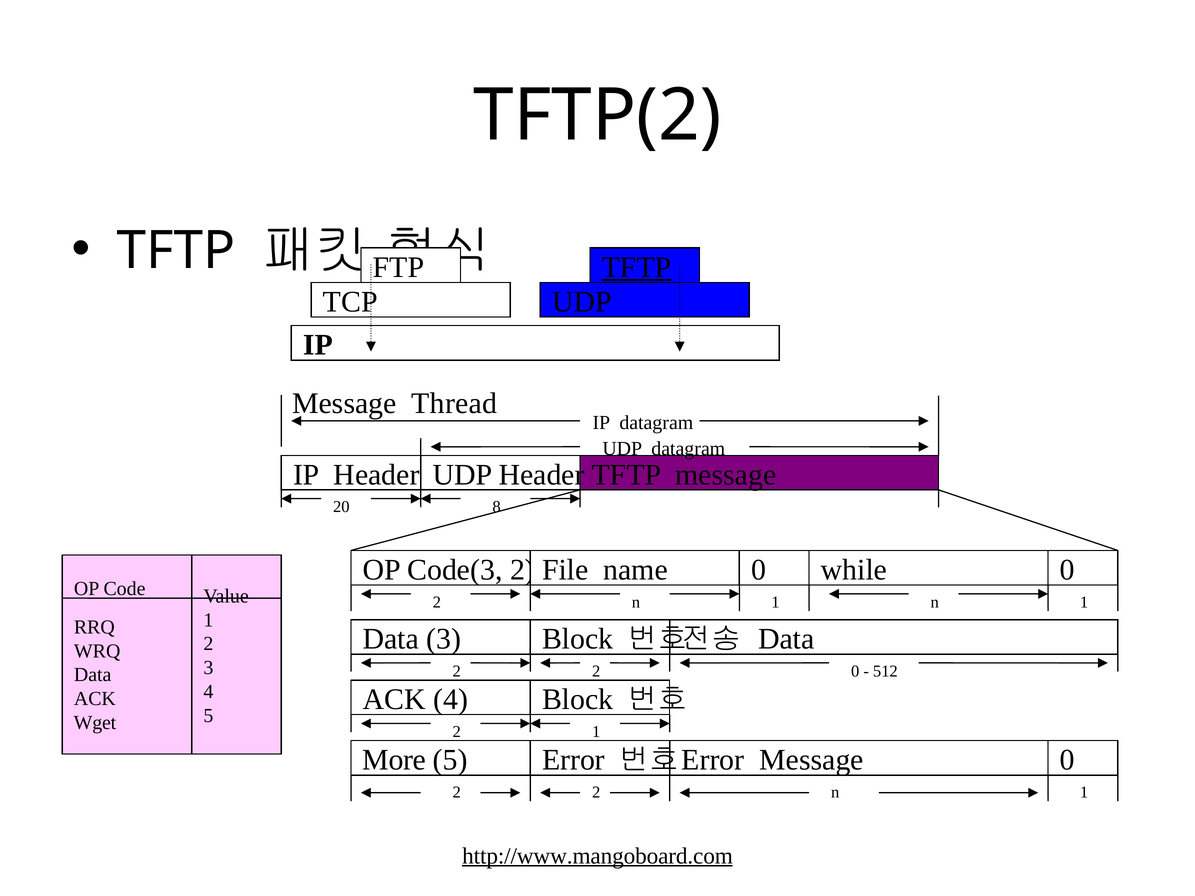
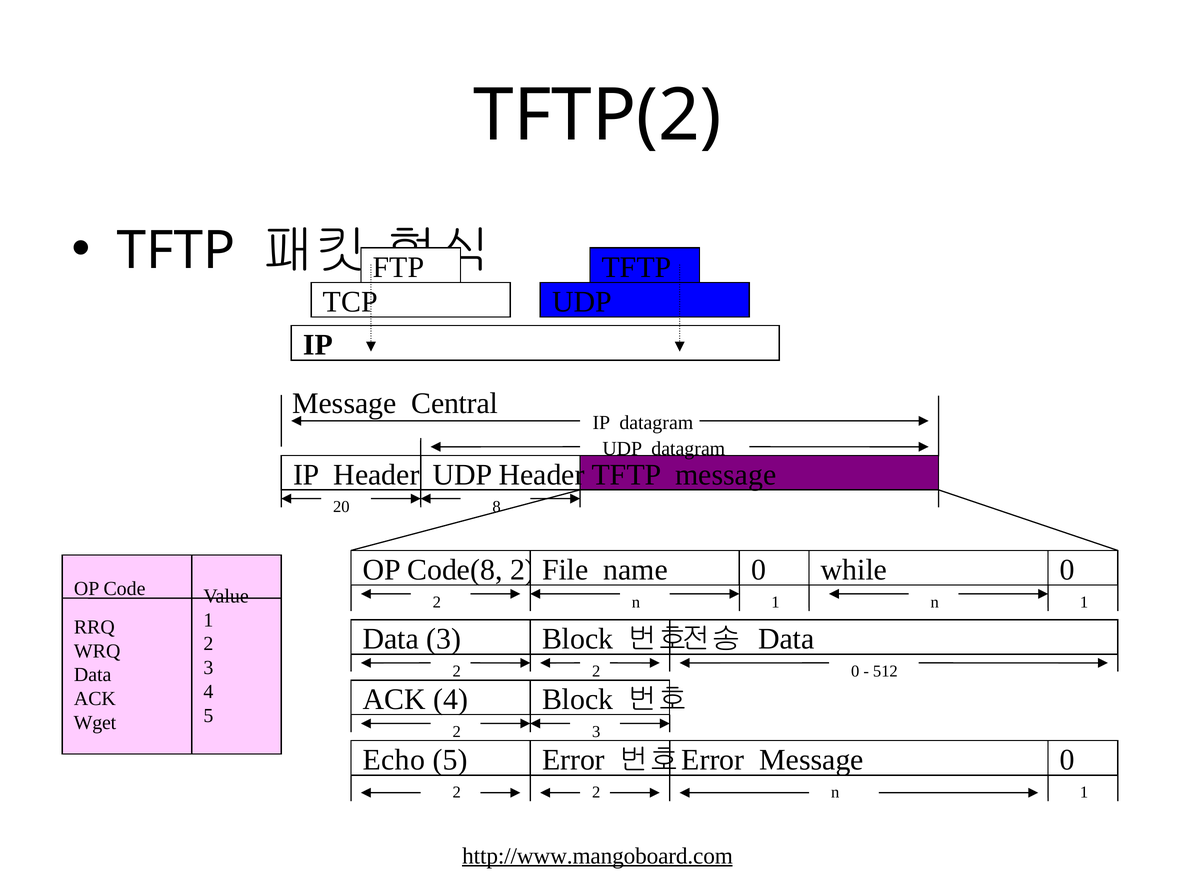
TFTP at (637, 267) underline: present -> none
Thread: Thread -> Central
Code(3: Code(3 -> Code(8
1 at (596, 732): 1 -> 3
More: More -> Echo
